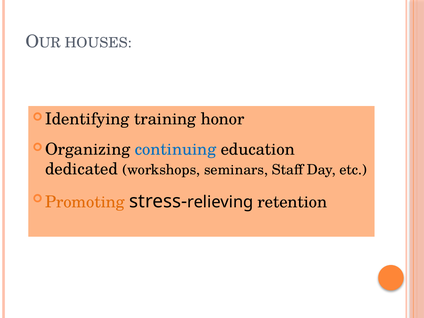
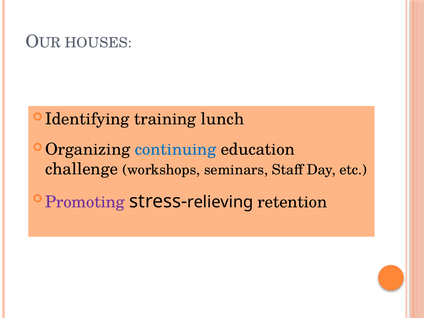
honor: honor -> lunch
dedicated: dedicated -> challenge
Promoting colour: orange -> purple
